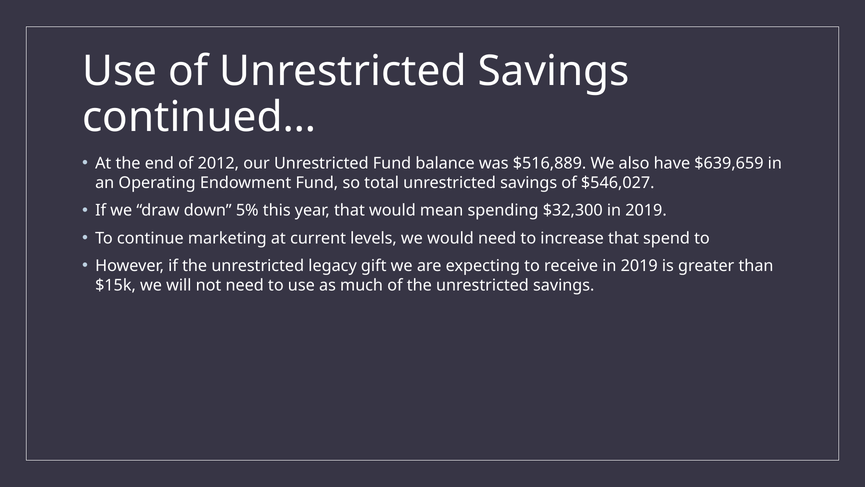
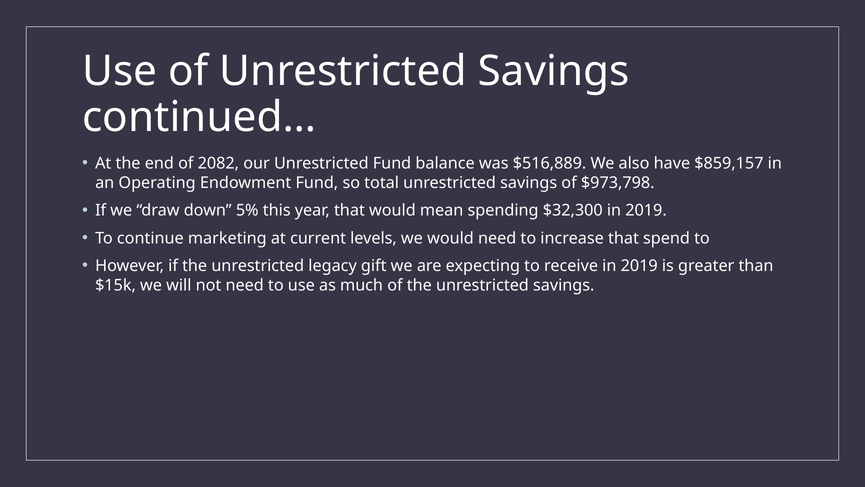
2012: 2012 -> 2082
$639,659: $639,659 -> $859,157
$546,027: $546,027 -> $973,798
